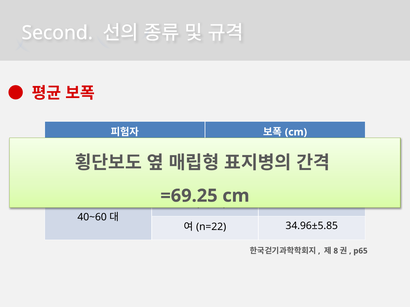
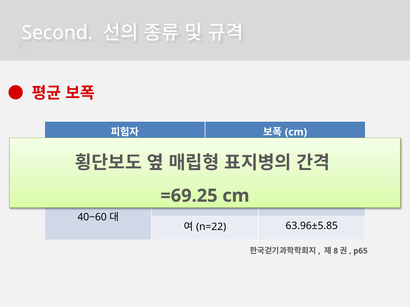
34.96±5.85: 34.96±5.85 -> 63.96±5.85
